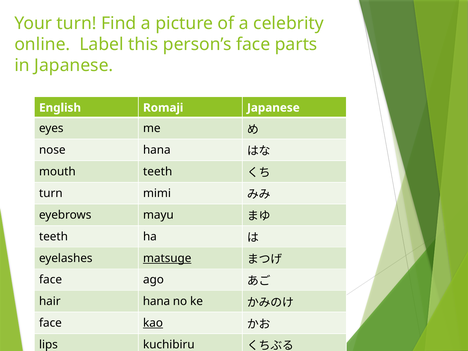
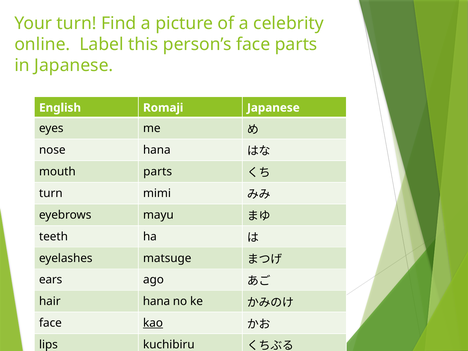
mouth teeth: teeth -> parts
matsuge underline: present -> none
face at (51, 280): face -> ears
